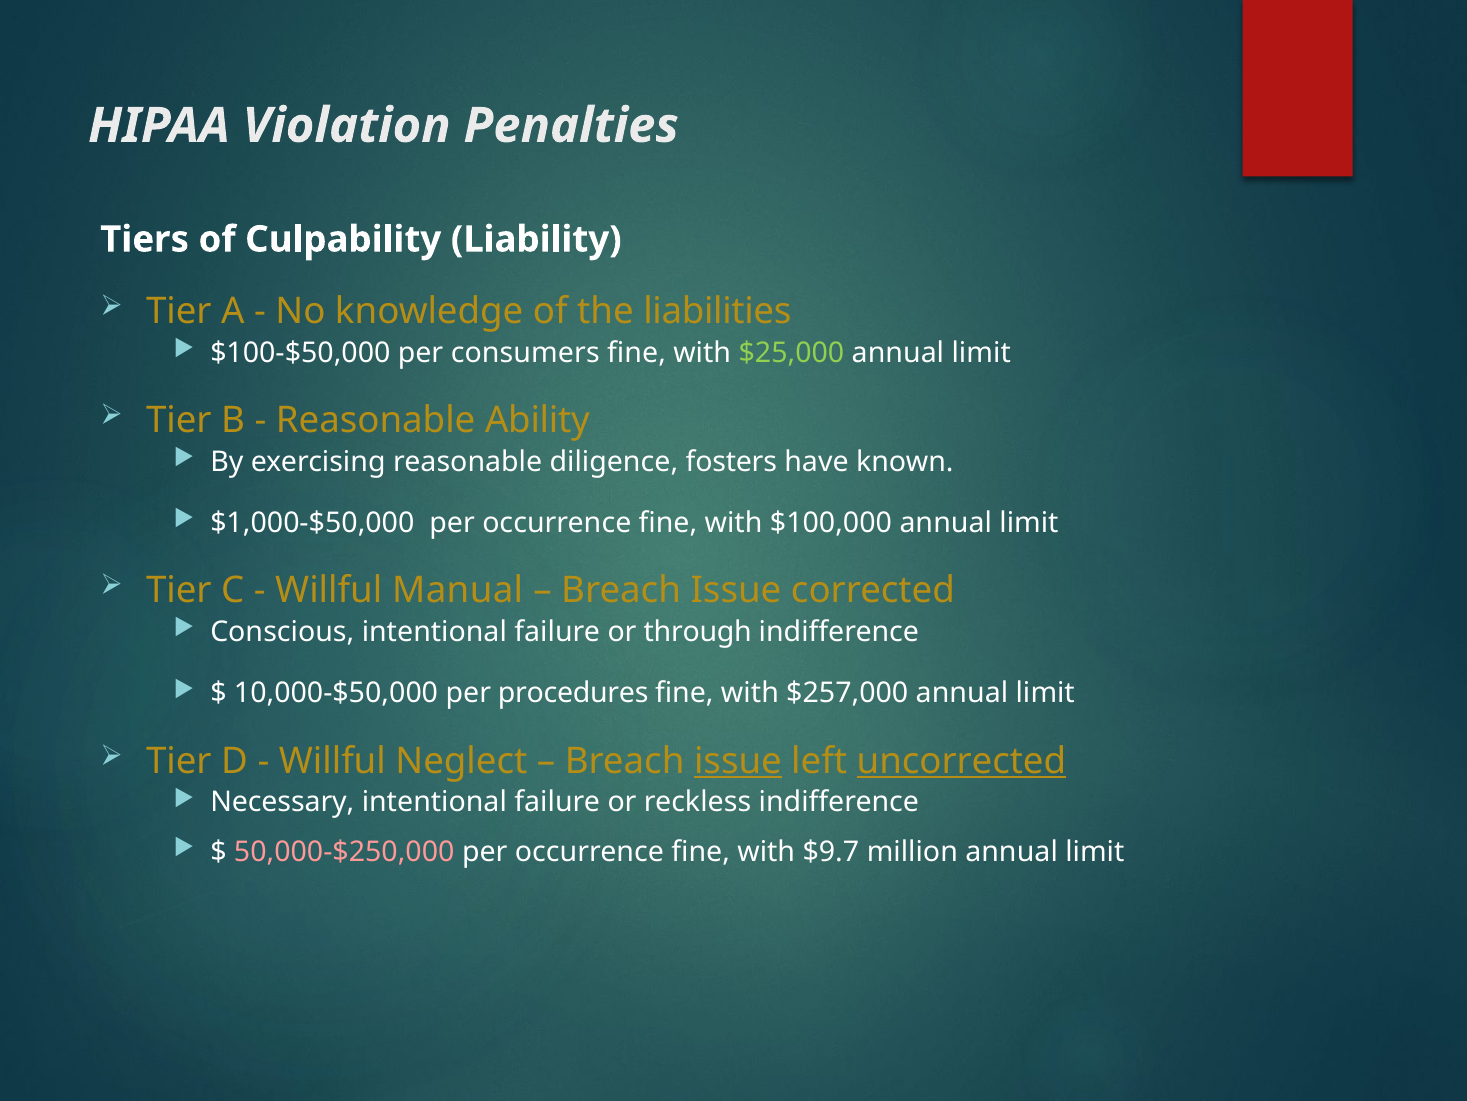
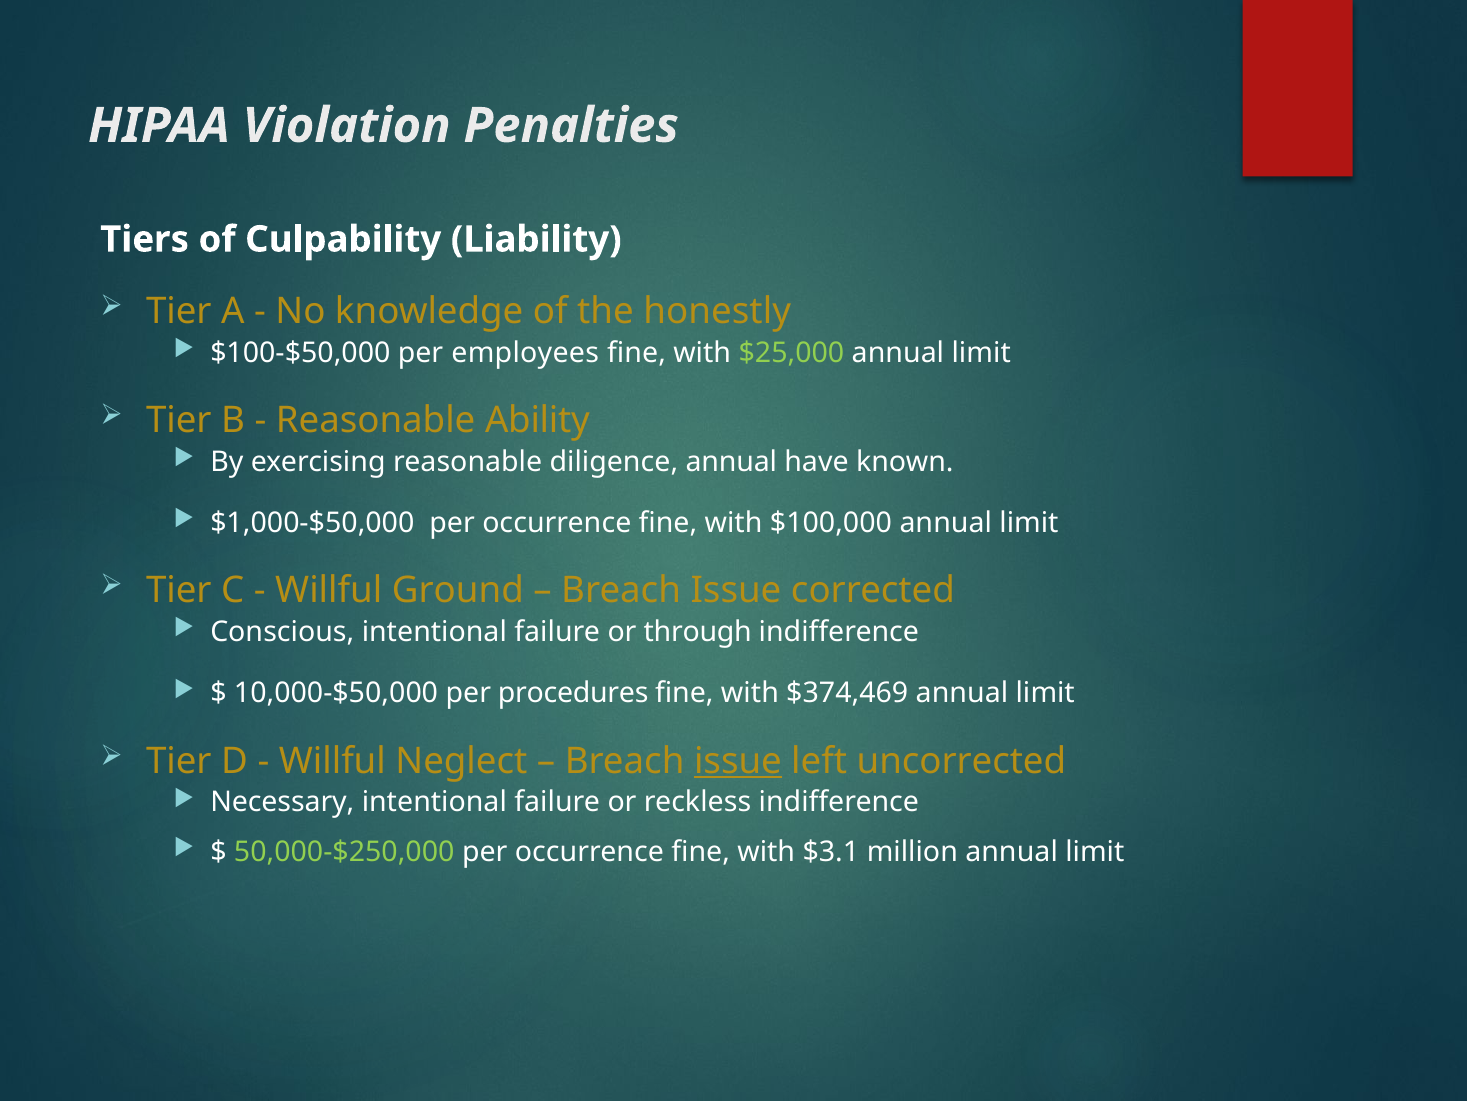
liabilities: liabilities -> honestly
consumers: consumers -> employees
diligence fosters: fosters -> annual
Manual: Manual -> Ground
$257,000: $257,000 -> $374,469
uncorrected underline: present -> none
50,000-$250,000 colour: pink -> light green
$9.7: $9.7 -> $3.1
